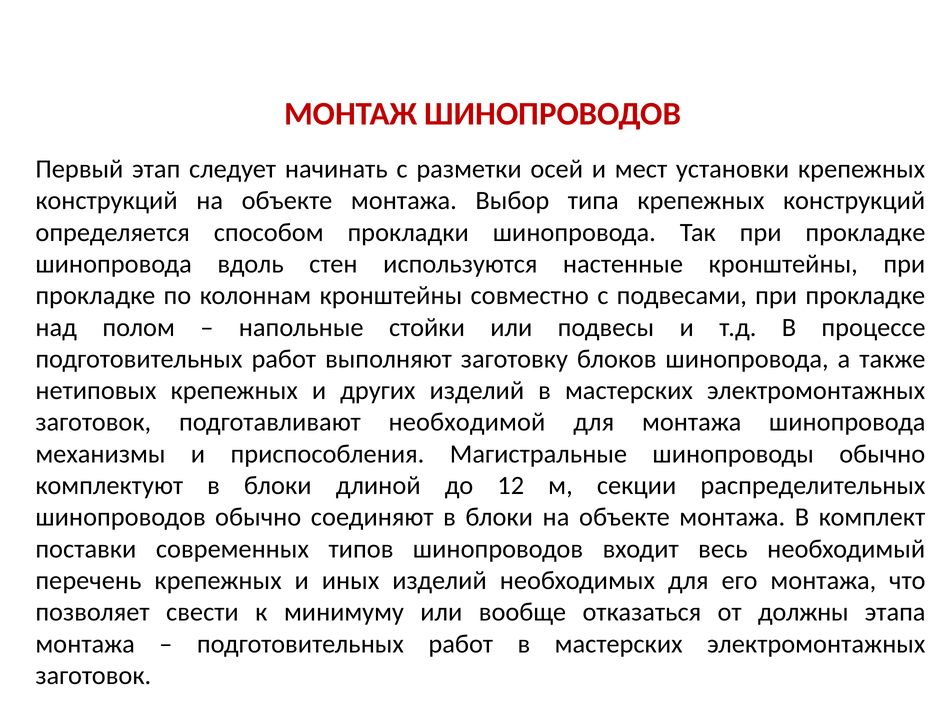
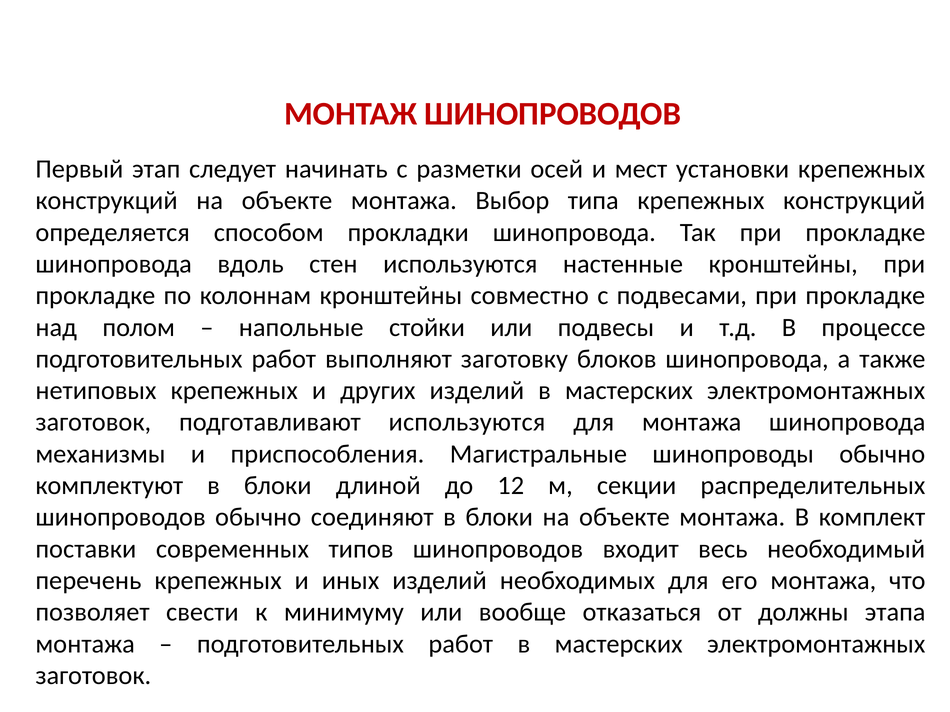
подготавливают необходимой: необходимой -> используются
